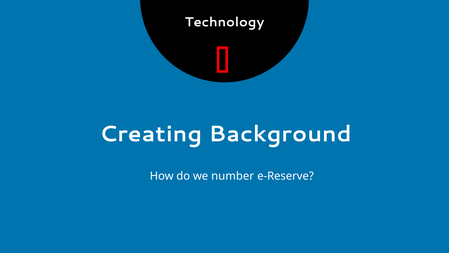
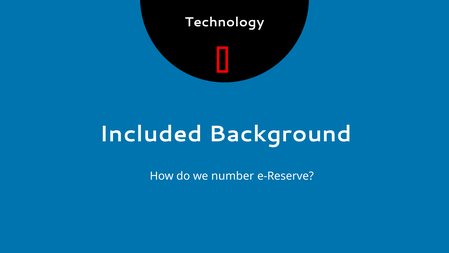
Creating: Creating -> Included
